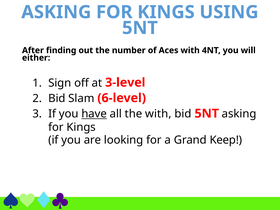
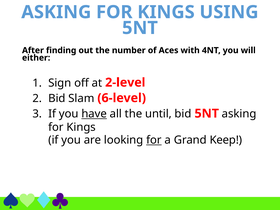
3-level: 3-level -> 2-level
the with: with -> until
for at (154, 140) underline: none -> present
